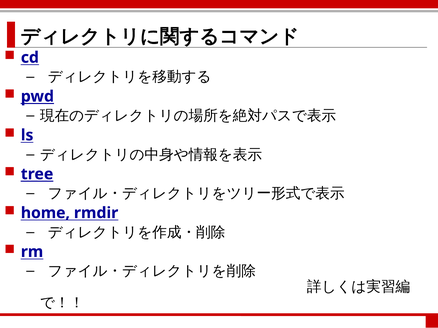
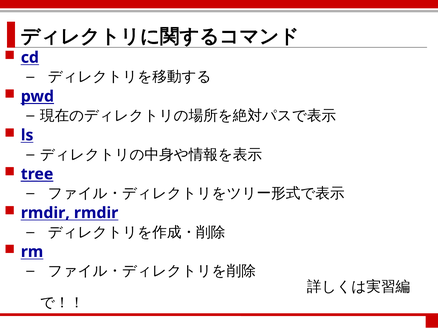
home at (45, 213): home -> rmdir
